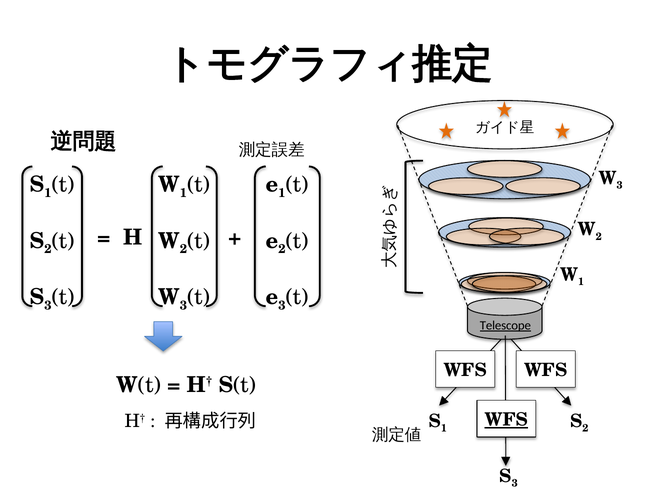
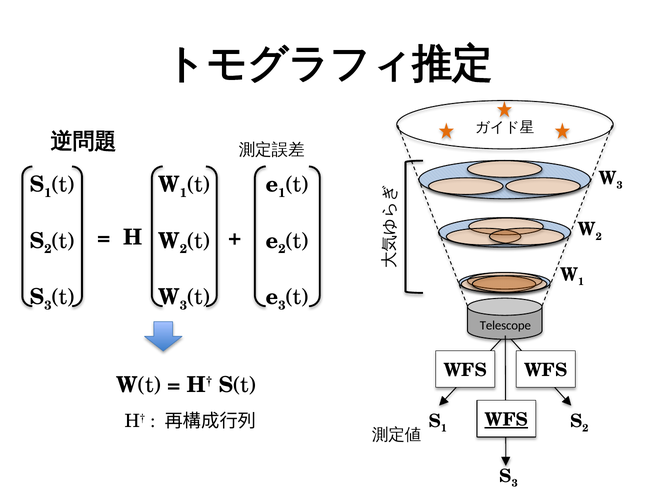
Telescope underline: present -> none
